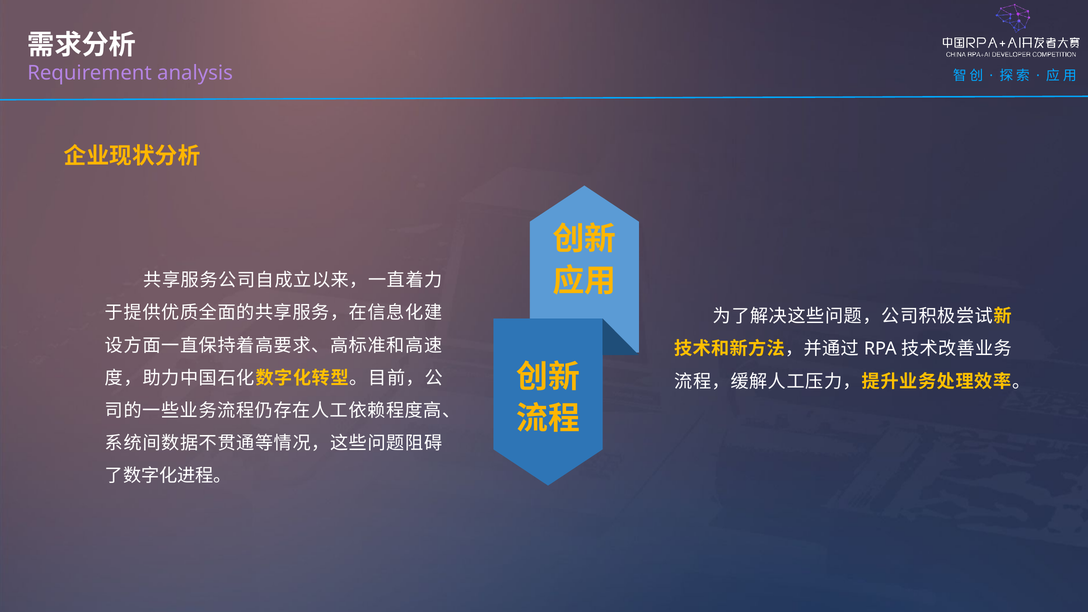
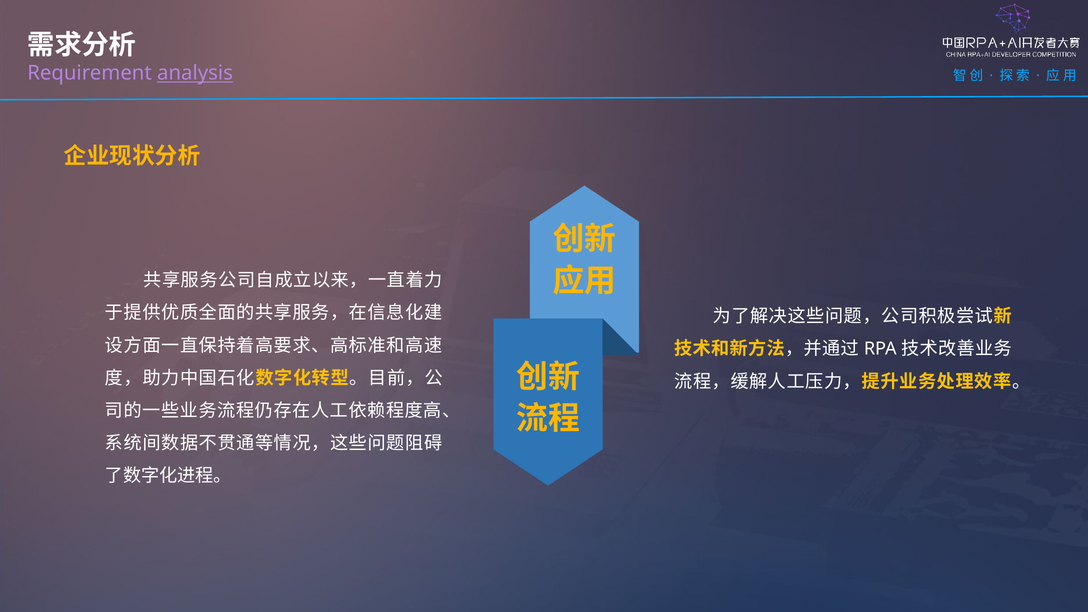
analysis underline: none -> present
